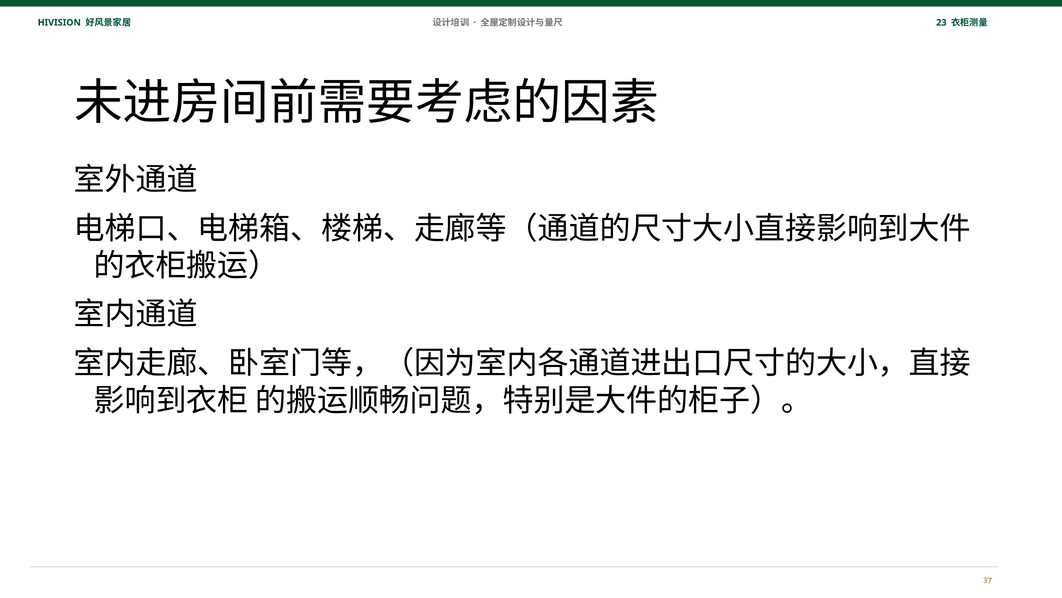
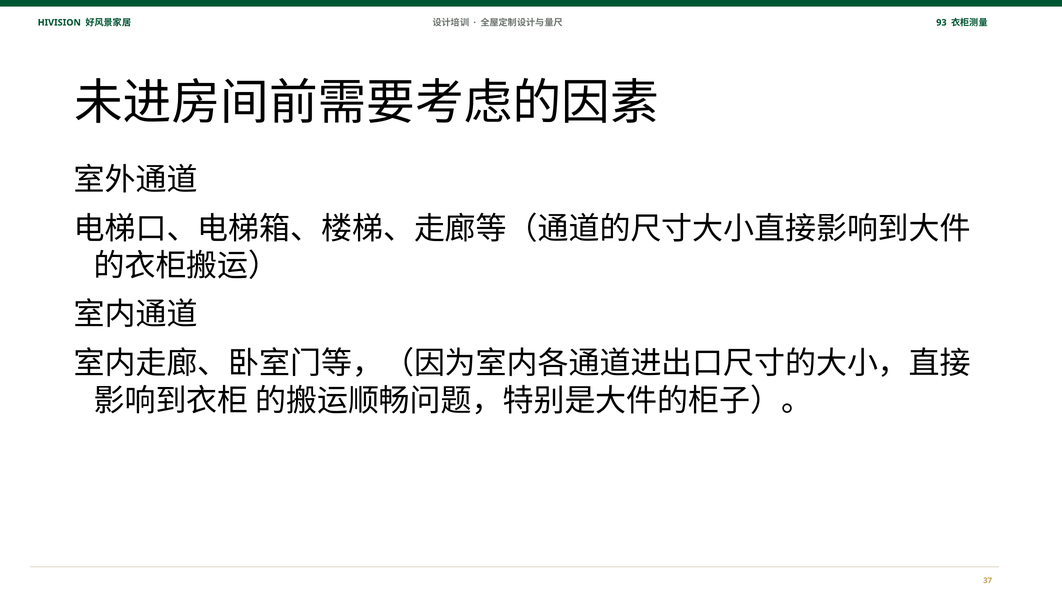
23: 23 -> 93
